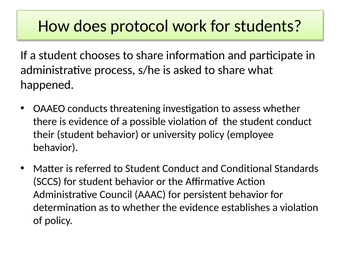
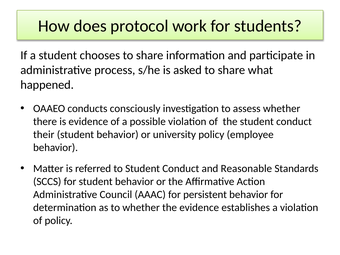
threatening: threatening -> consciously
Conditional: Conditional -> Reasonable
